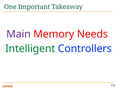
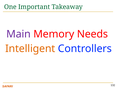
Intelligent colour: green -> orange
